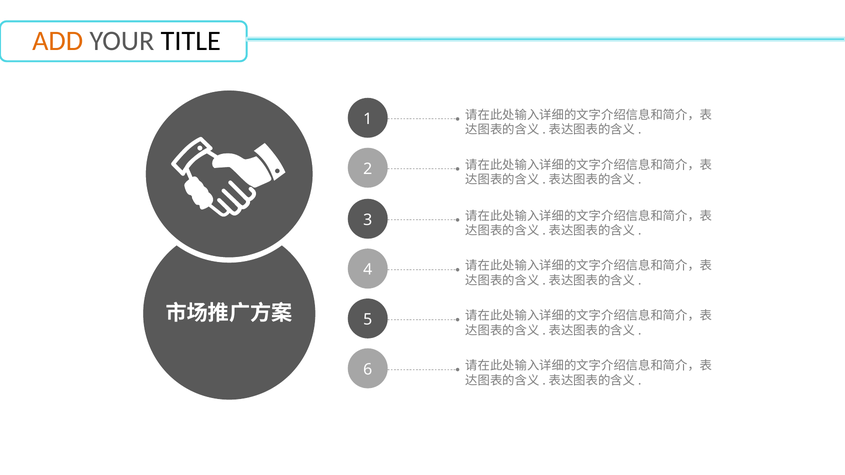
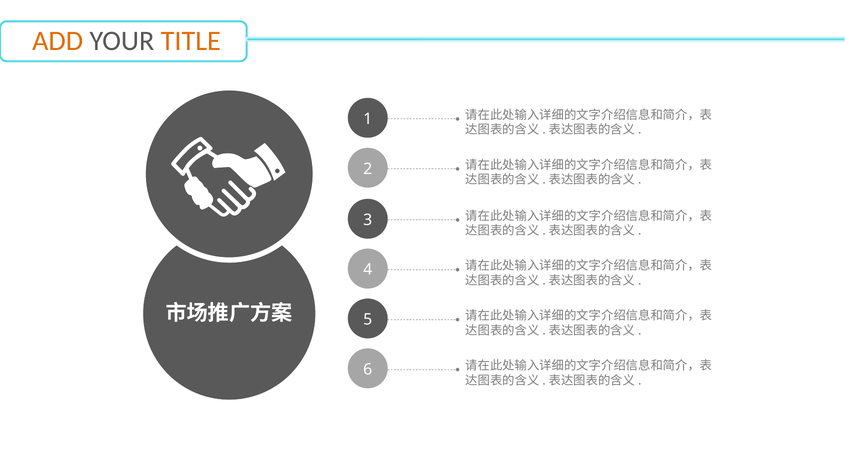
TITLE colour: black -> orange
